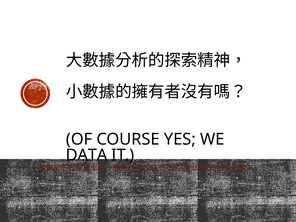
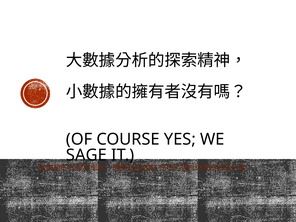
DATA: DATA -> SAGE
